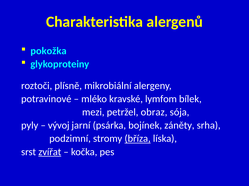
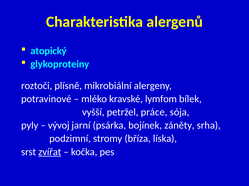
pokožka: pokožka -> atopický
mezi: mezi -> vyšší
obraz: obraz -> práce
bříza underline: present -> none
